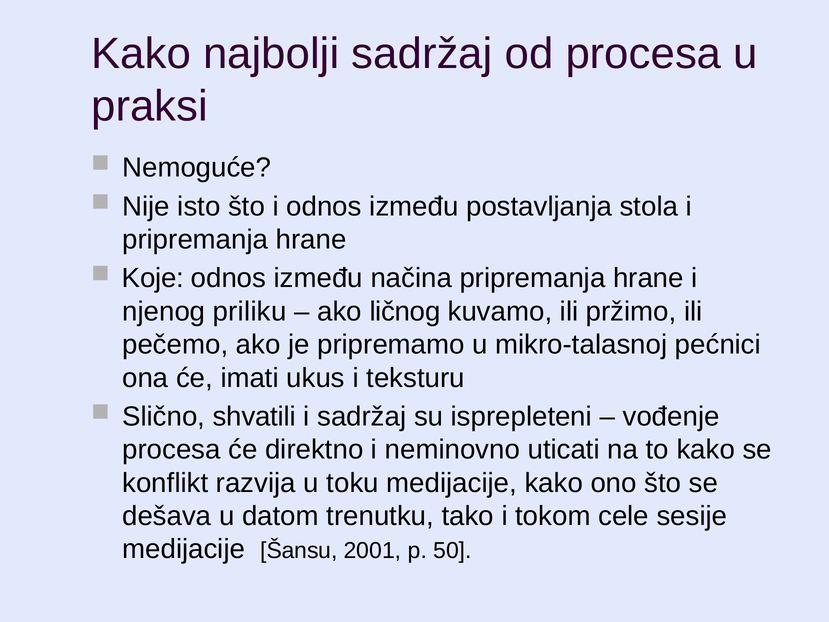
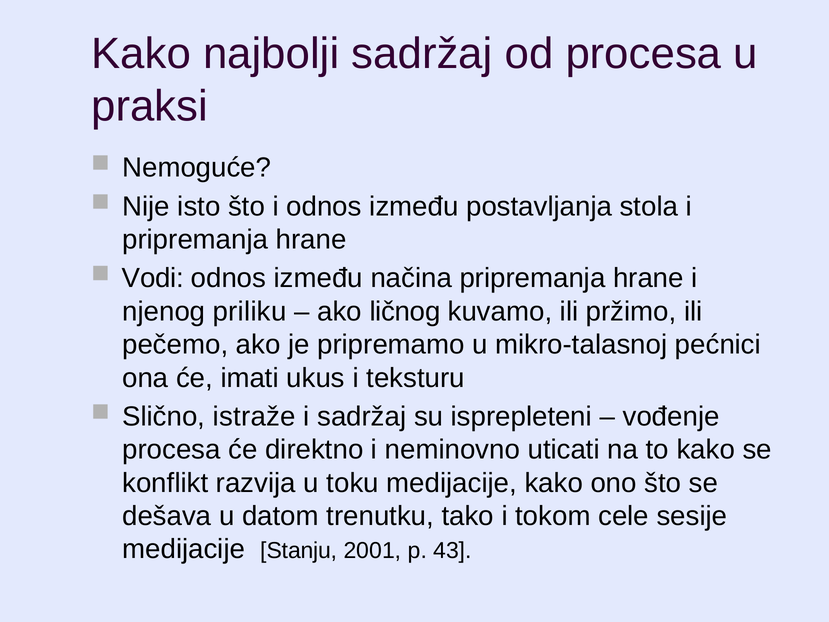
Koje: Koje -> Vodi
shvatili: shvatili -> istraže
Šansu: Šansu -> Stanju
50: 50 -> 43
